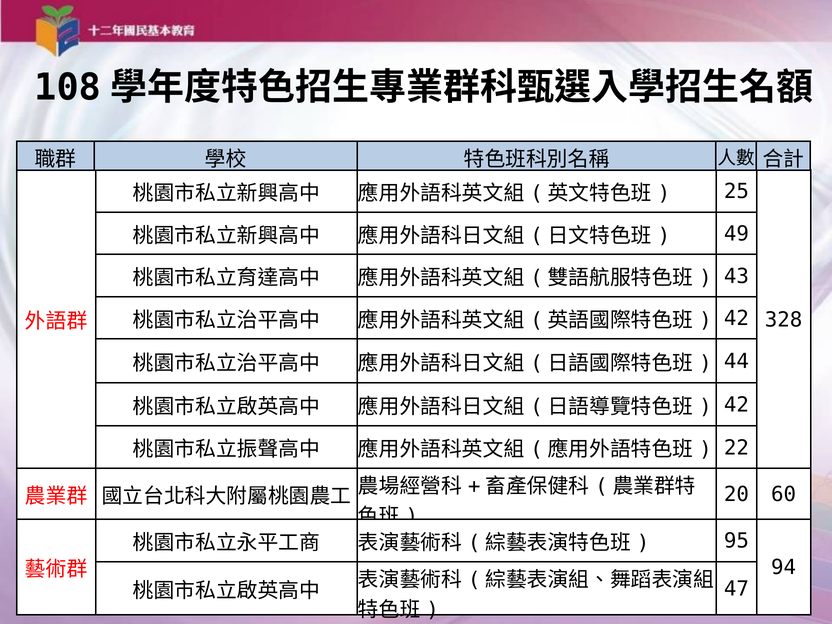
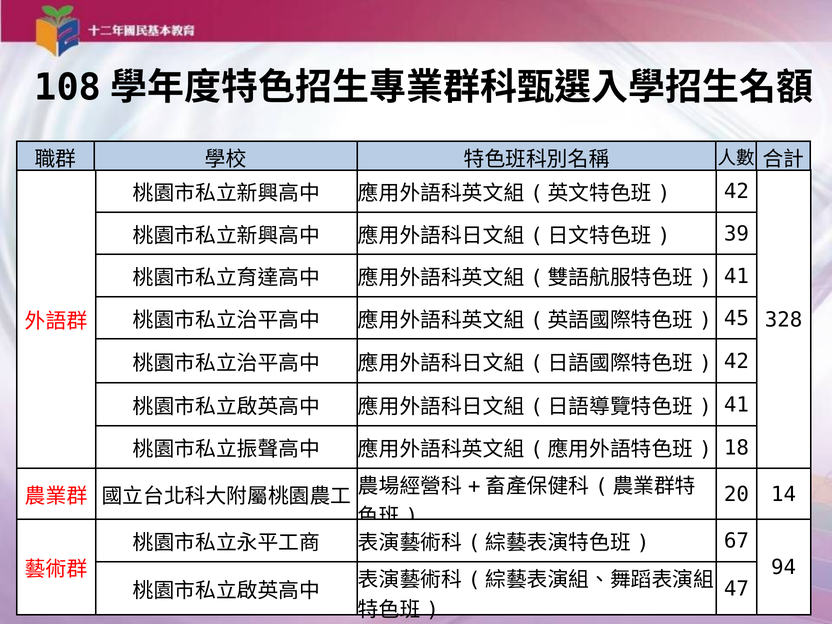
25 at (736, 192): 25 -> 42
49: 49 -> 39
43 at (736, 276): 43 -> 41
42 at (736, 318): 42 -> 45
44 at (736, 362): 44 -> 42
42 at (736, 405): 42 -> 41
22: 22 -> 18
60: 60 -> 14
95: 95 -> 67
